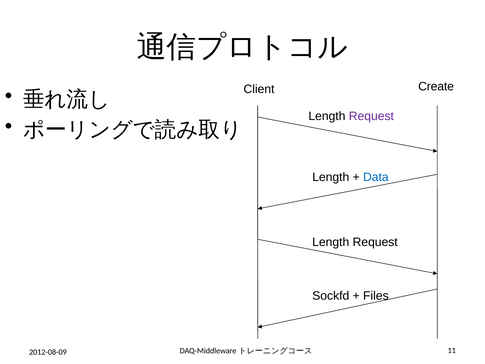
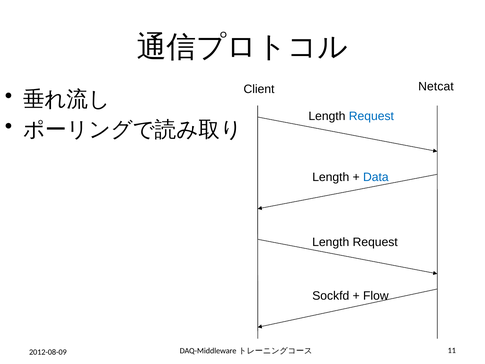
Create: Create -> Netcat
Request at (371, 116) colour: purple -> blue
Files: Files -> Flow
